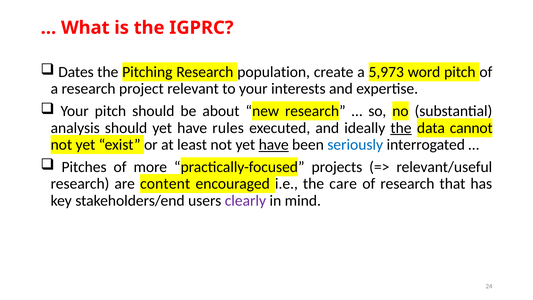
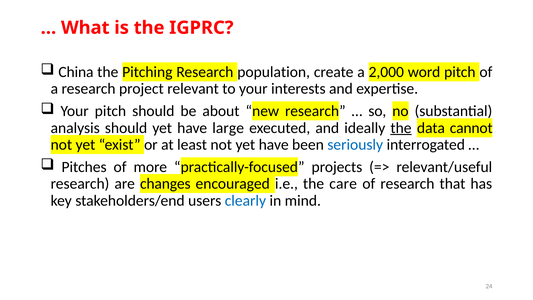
Dates: Dates -> China
5,973: 5,973 -> 2,000
rules: rules -> large
have at (274, 145) underline: present -> none
content: content -> changes
clearly colour: purple -> blue
